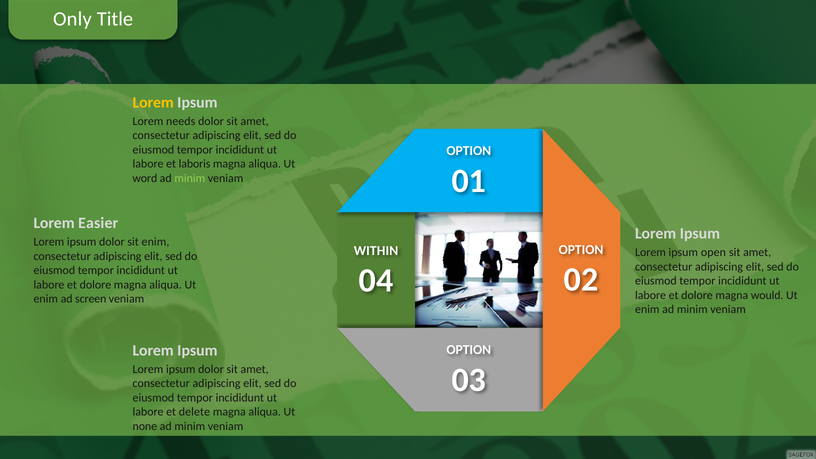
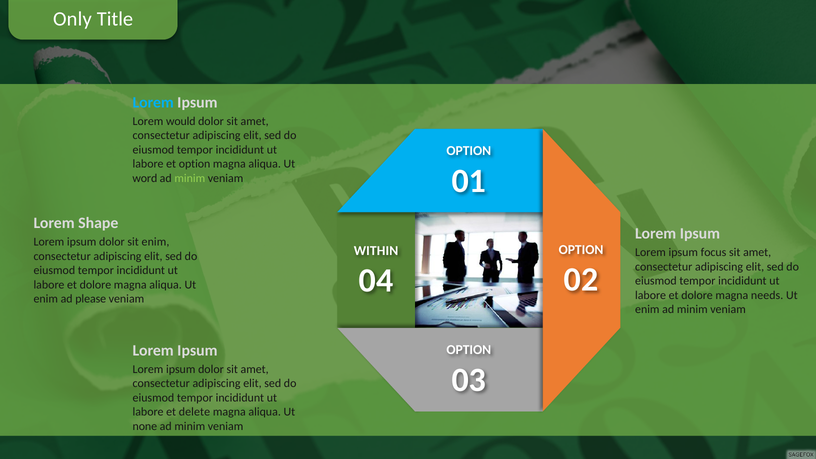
Lorem at (153, 102) colour: yellow -> light blue
needs: needs -> would
et laboris: laboris -> option
Easier: Easier -> Shape
open: open -> focus
would: would -> needs
screen: screen -> please
